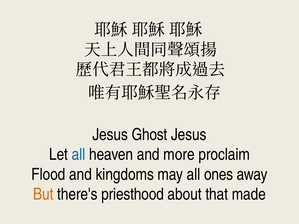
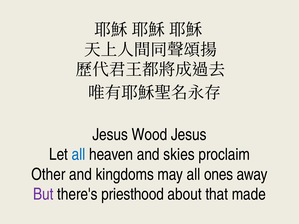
Ghost: Ghost -> Wood
more: more -> skies
Flood: Flood -> Other
But colour: orange -> purple
